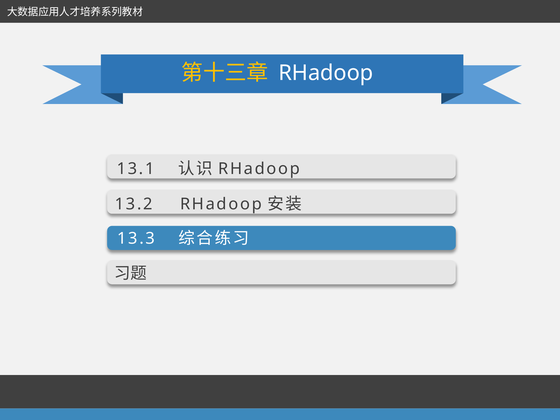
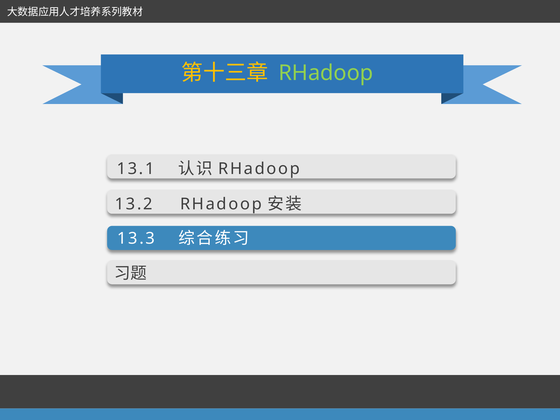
RHadoop at (326, 73) colour: white -> light green
